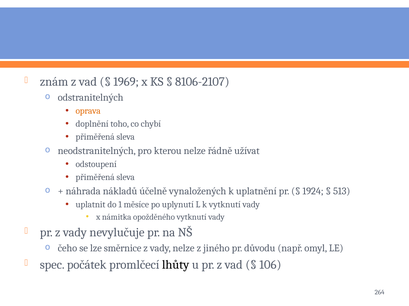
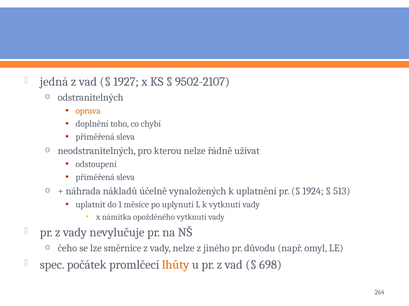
znám: znám -> jedná
1969: 1969 -> 1927
8106-2107: 8106-2107 -> 9502-2107
lhůty colour: black -> orange
106: 106 -> 698
